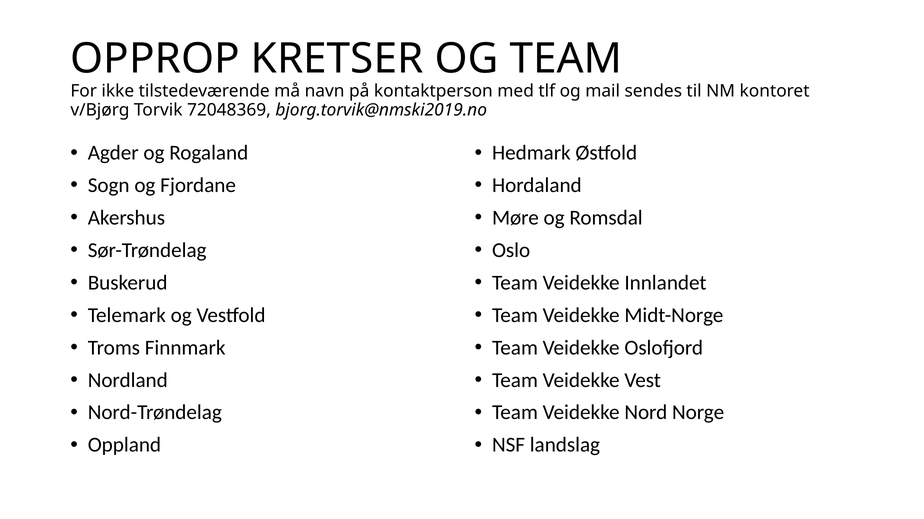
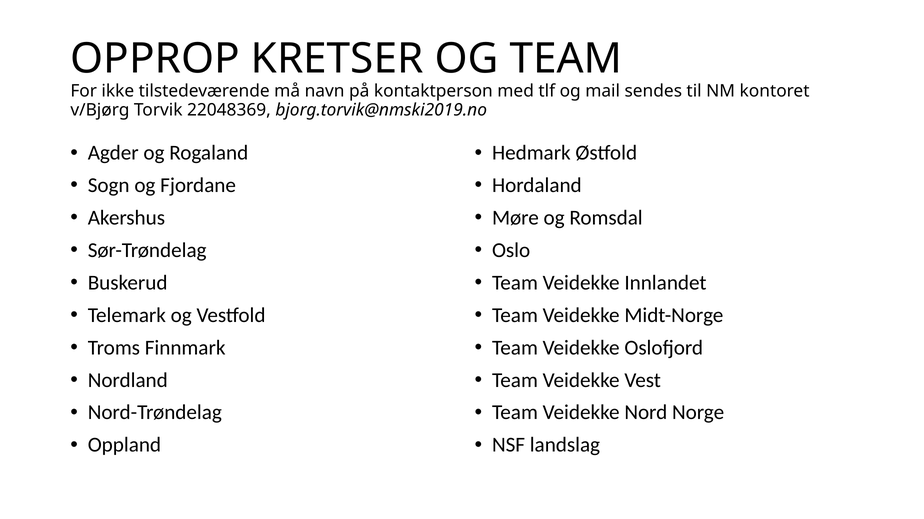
72048369: 72048369 -> 22048369
